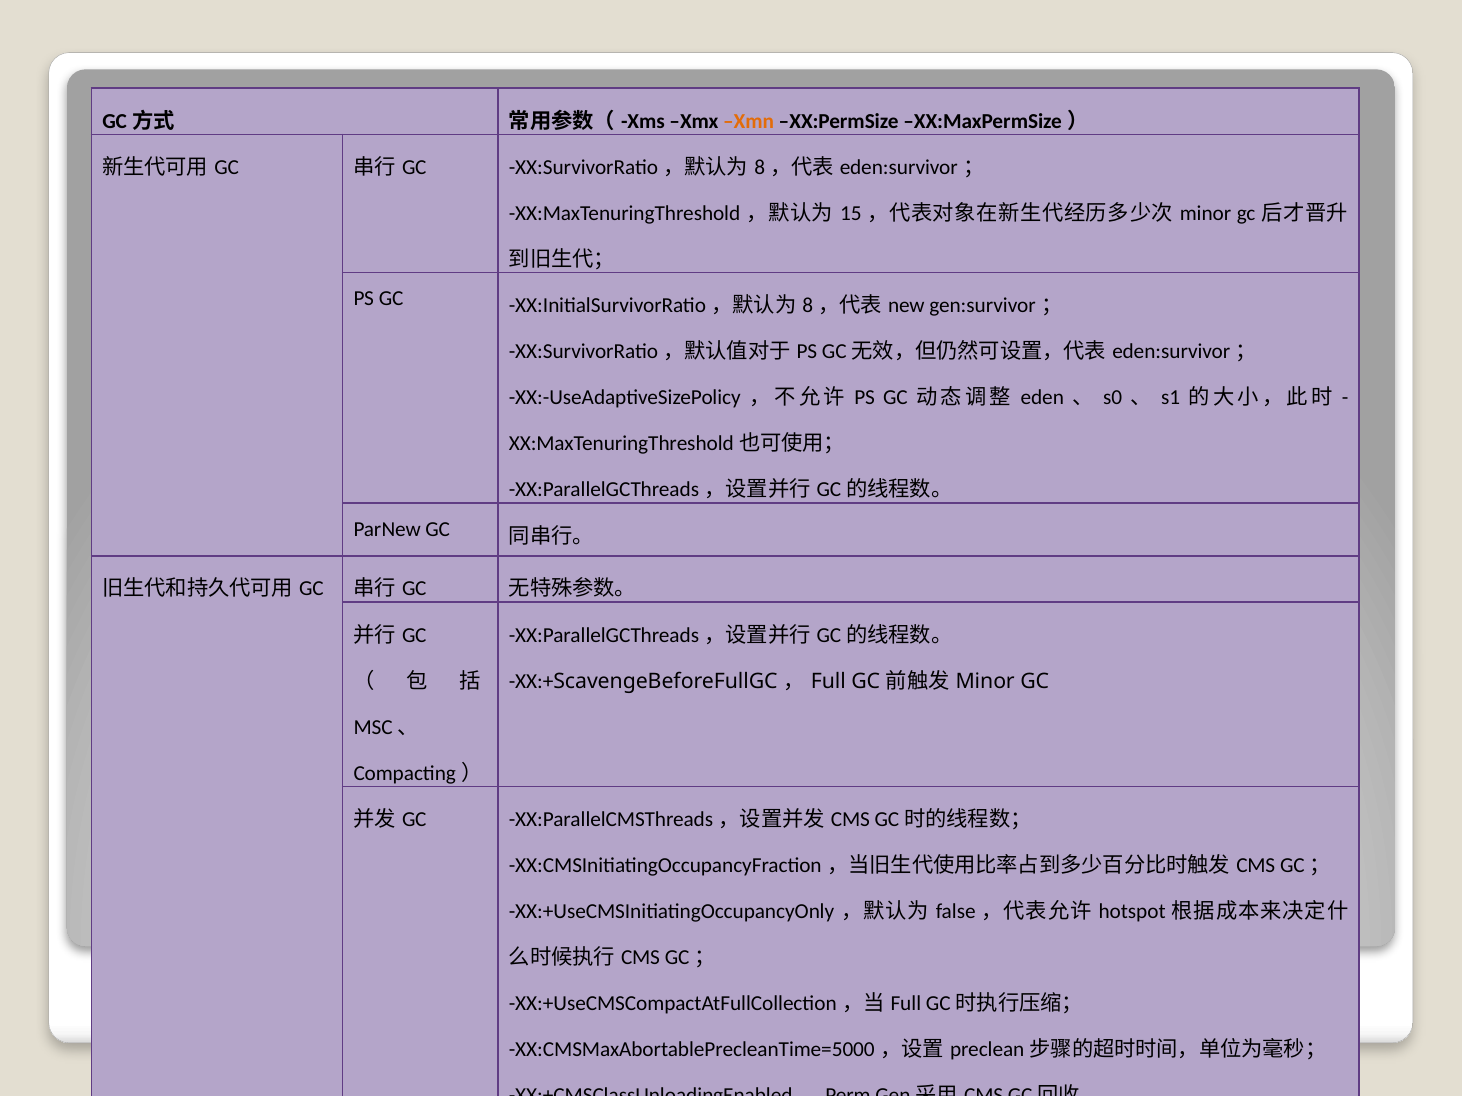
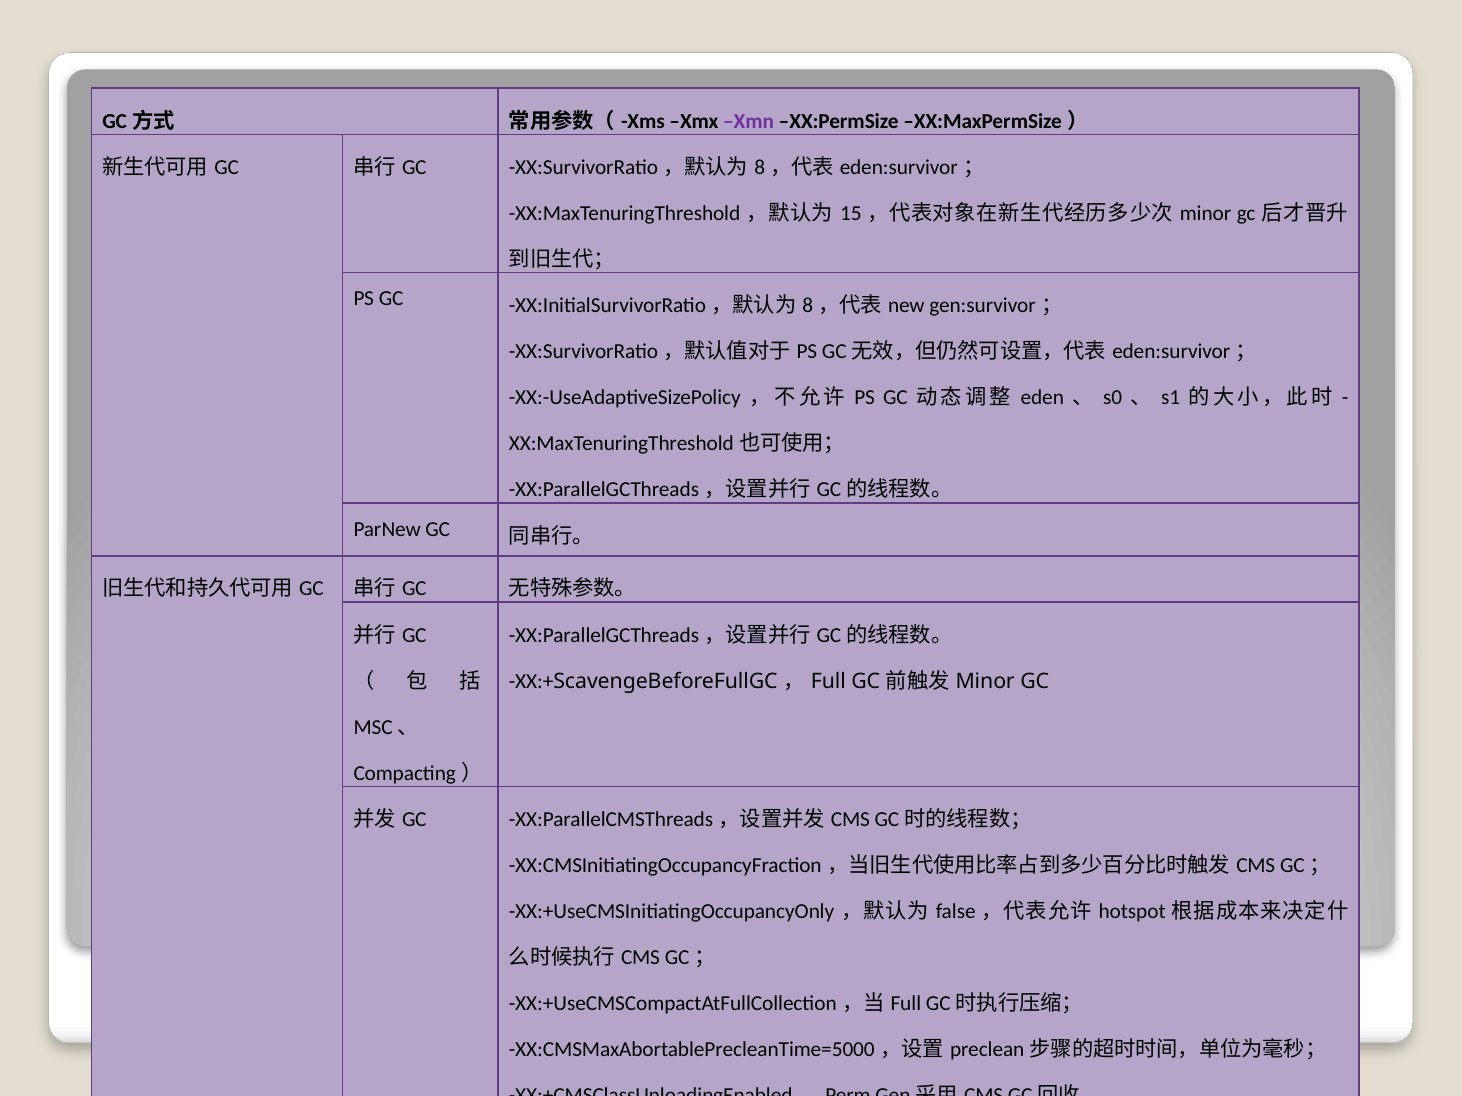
Xmn colour: orange -> purple
